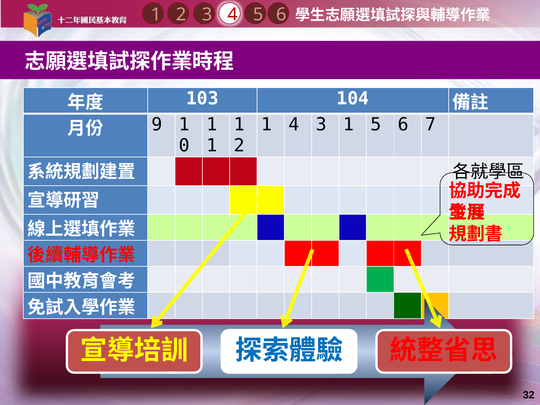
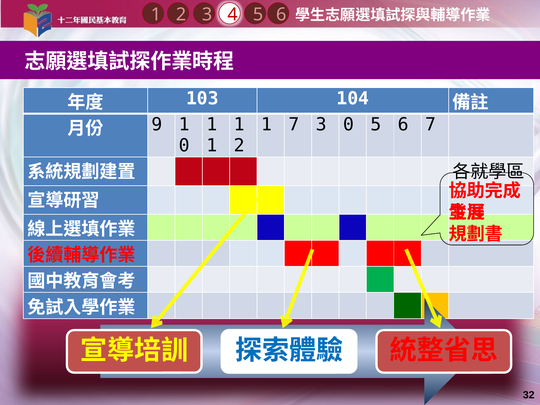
1 4: 4 -> 7
3 1: 1 -> 0
